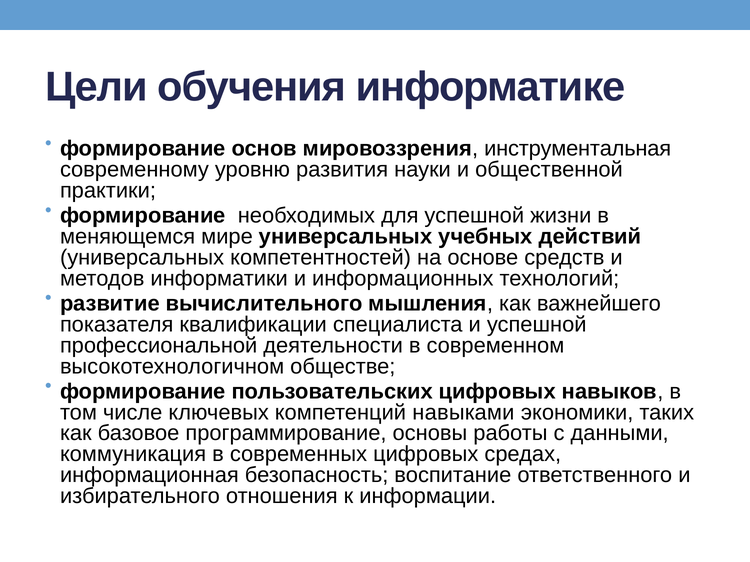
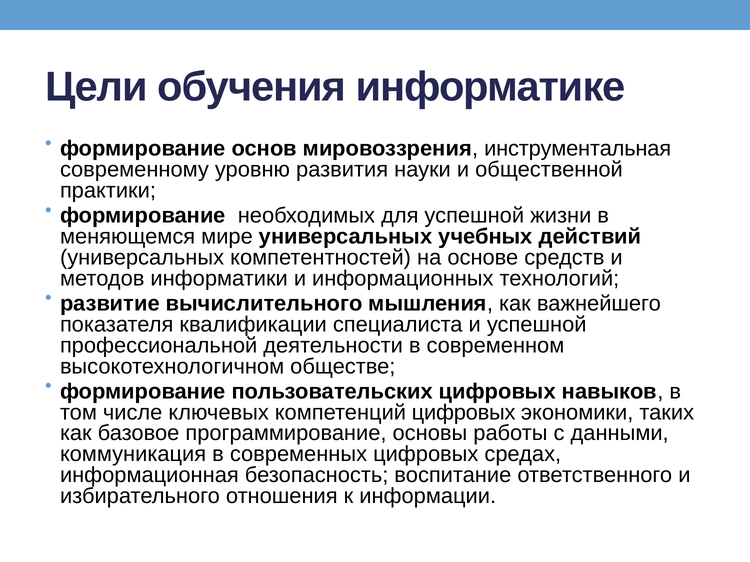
компетенций навыками: навыками -> цифровых
